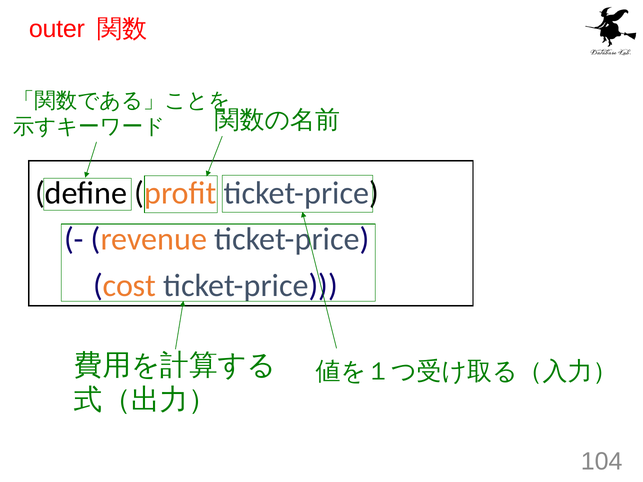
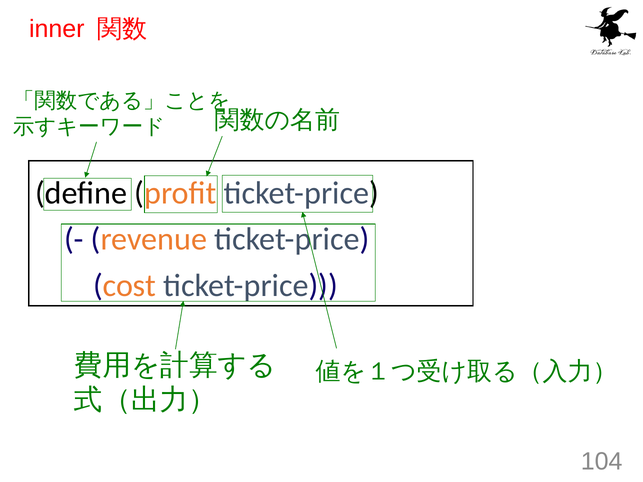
outer: outer -> inner
